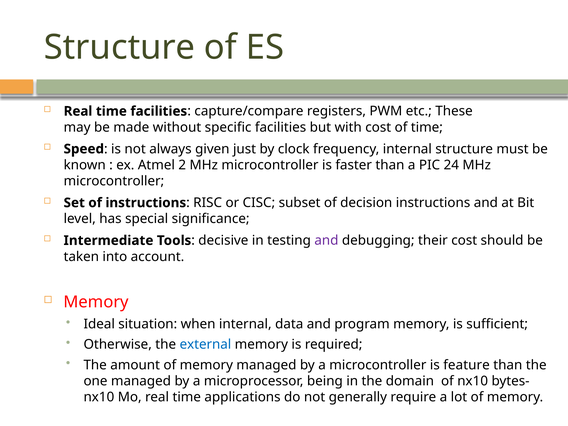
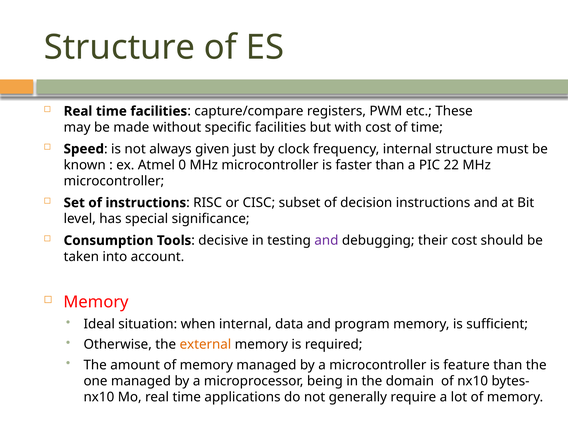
2: 2 -> 0
24: 24 -> 22
Intermediate: Intermediate -> Consumption
external colour: blue -> orange
